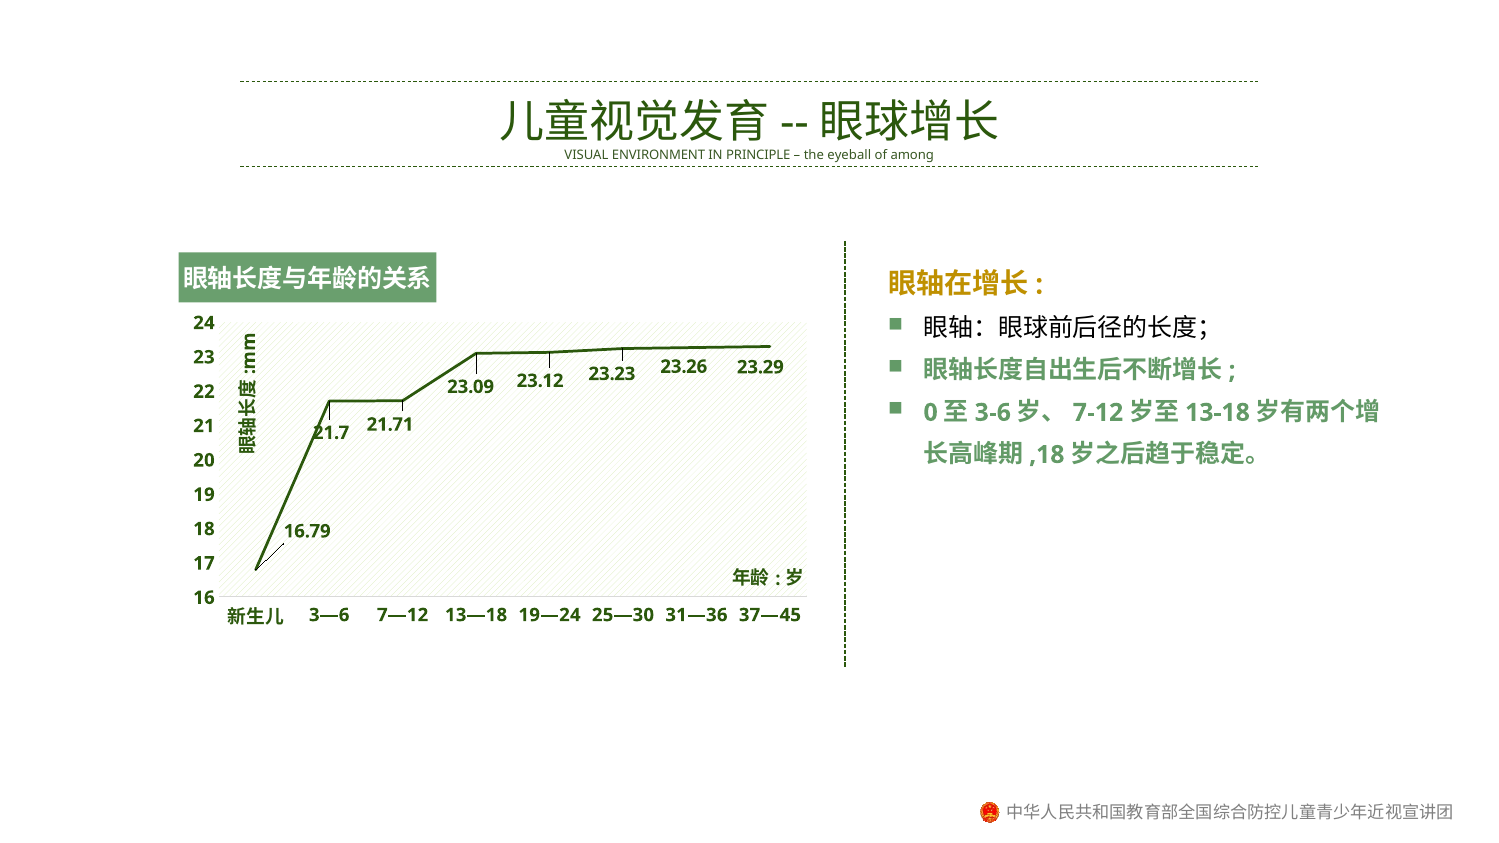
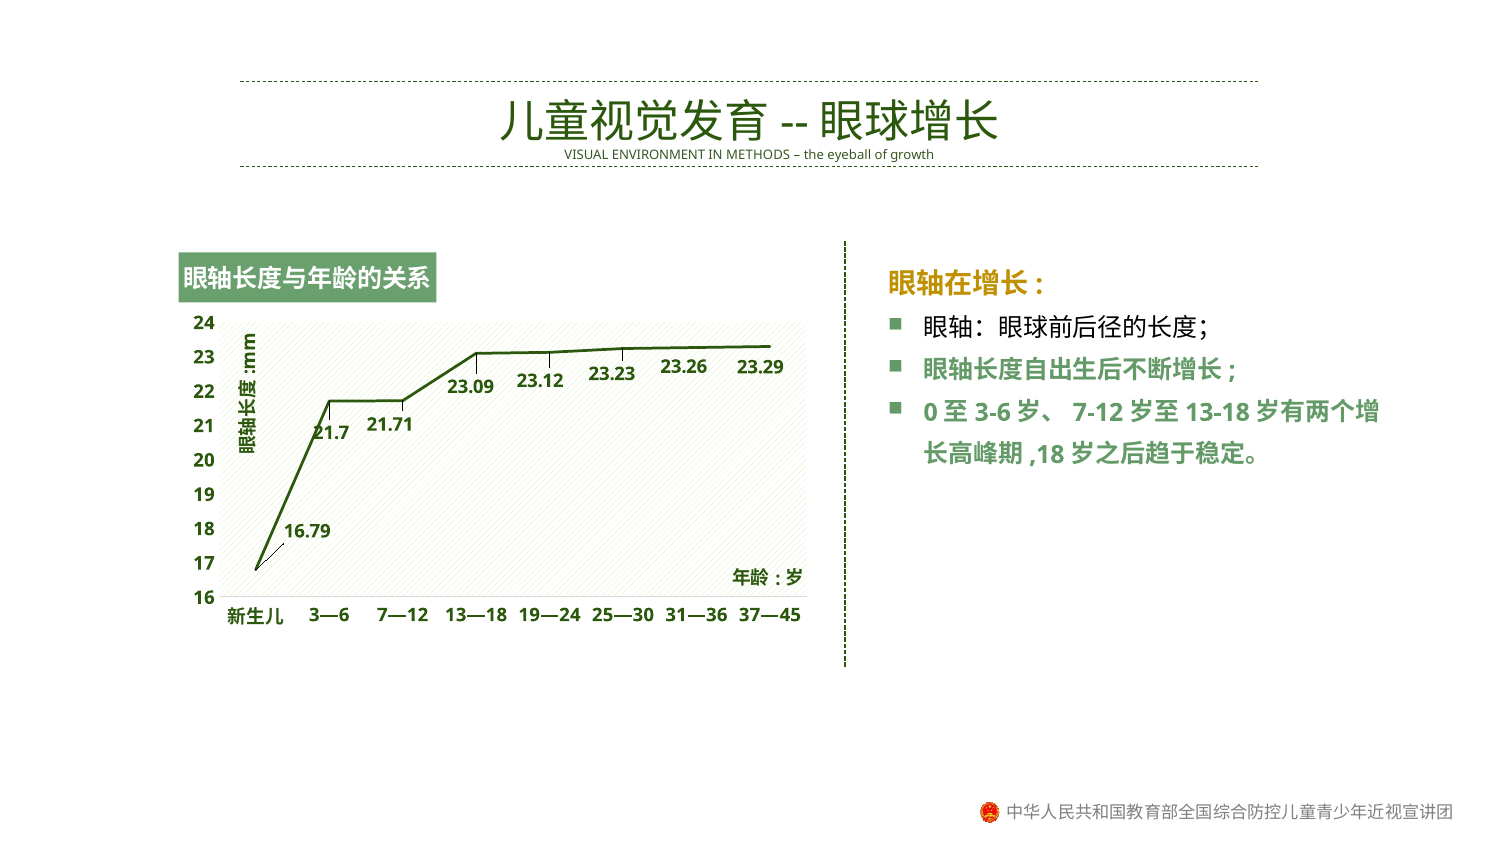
PRINCIPLE: PRINCIPLE -> METHODS
among: among -> growth
